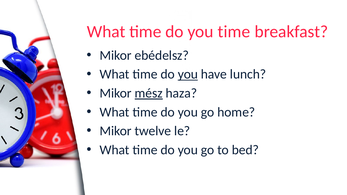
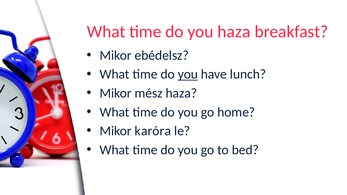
you time: time -> haza
mész underline: present -> none
twelve: twelve -> karóra
